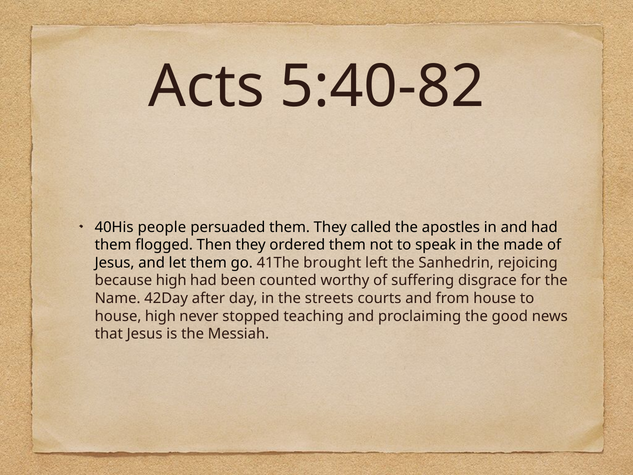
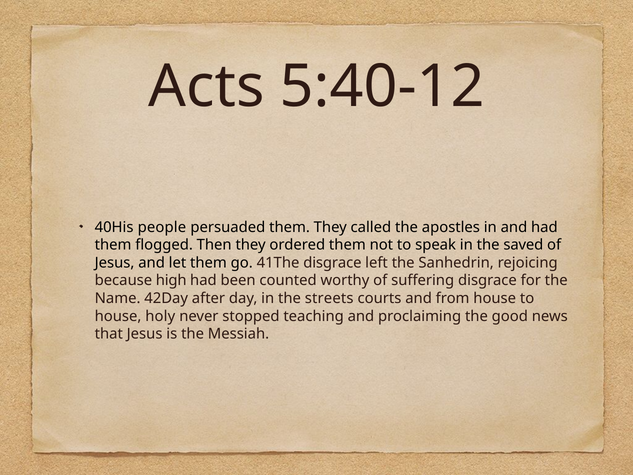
5:40-82: 5:40-82 -> 5:40-12
made: made -> saved
41The brought: brought -> disgrace
house high: high -> holy
